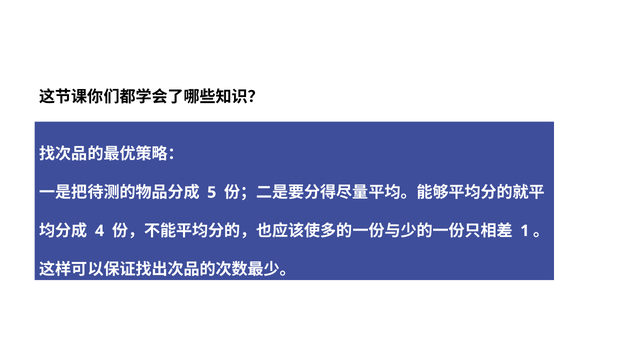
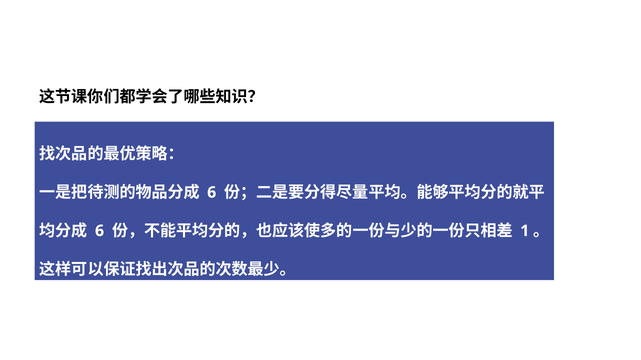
5 at (212, 193): 5 -> 6
4 at (100, 231): 4 -> 6
